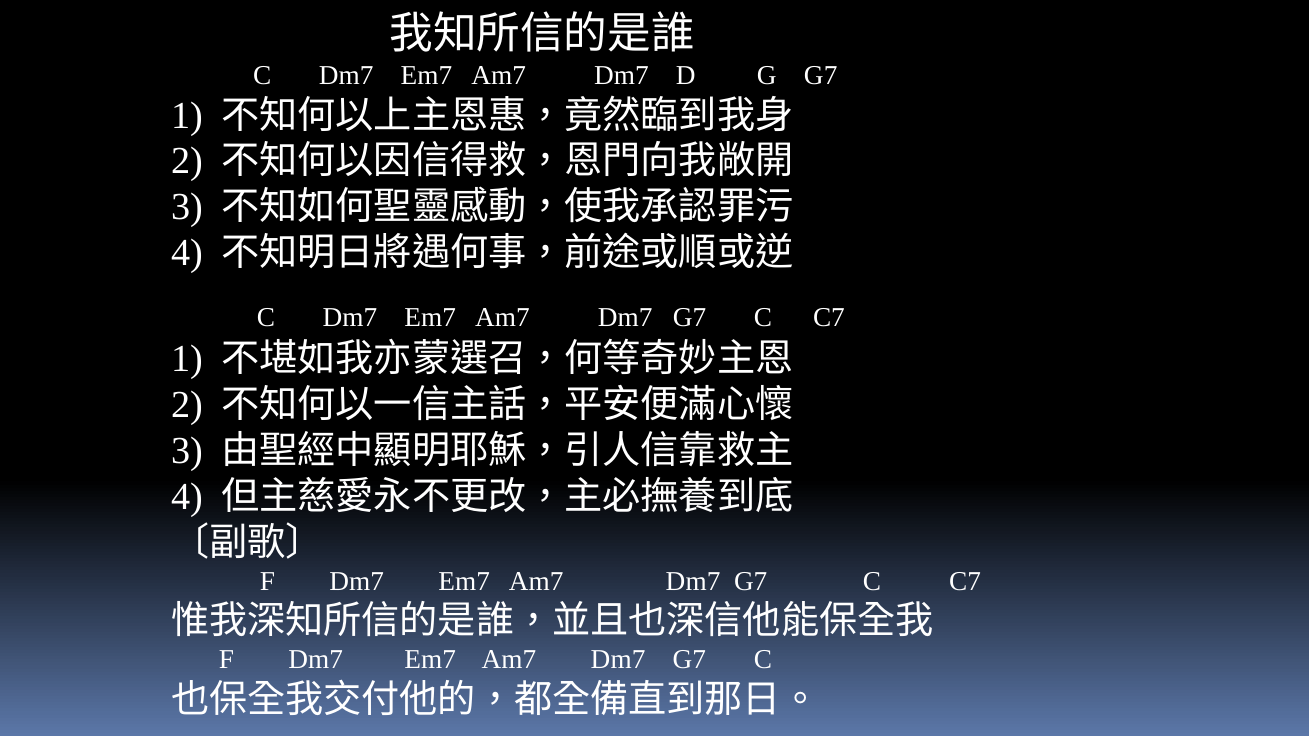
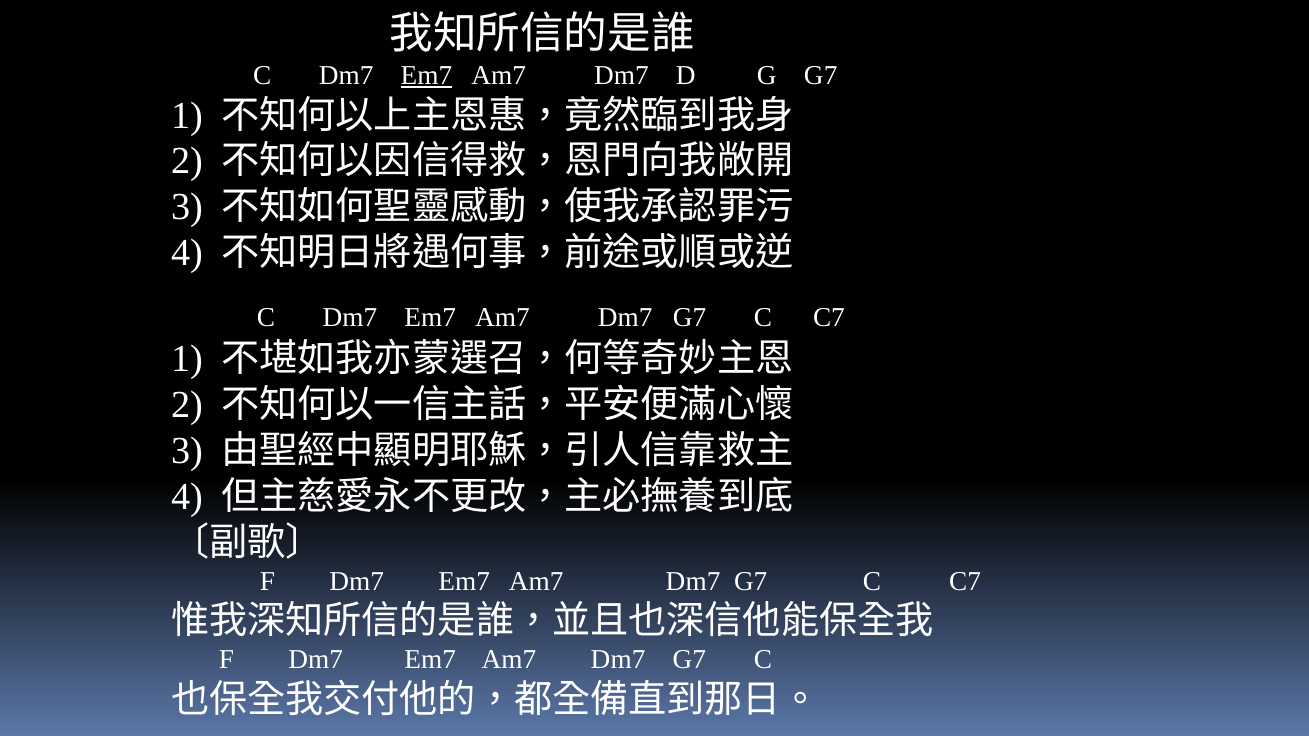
Em7 at (427, 75) underline: none -> present
